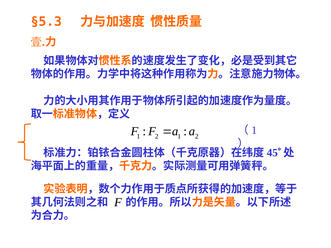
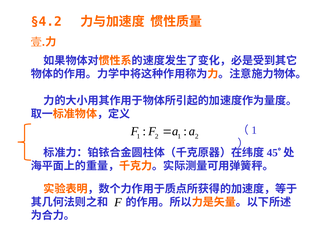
§5.3: §5.3 -> §4.2
